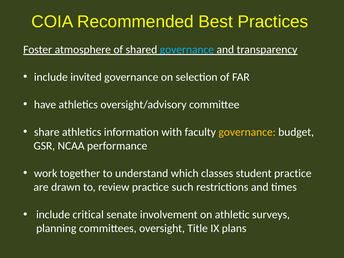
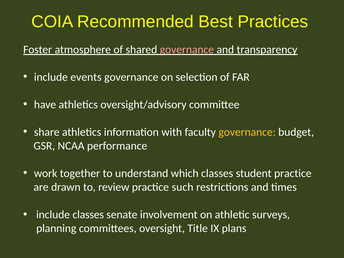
governance at (187, 49) colour: light blue -> pink
invited: invited -> events
include critical: critical -> classes
